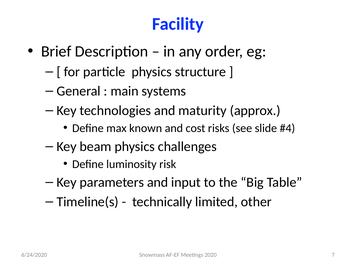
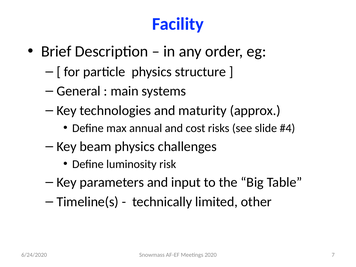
known: known -> annual
